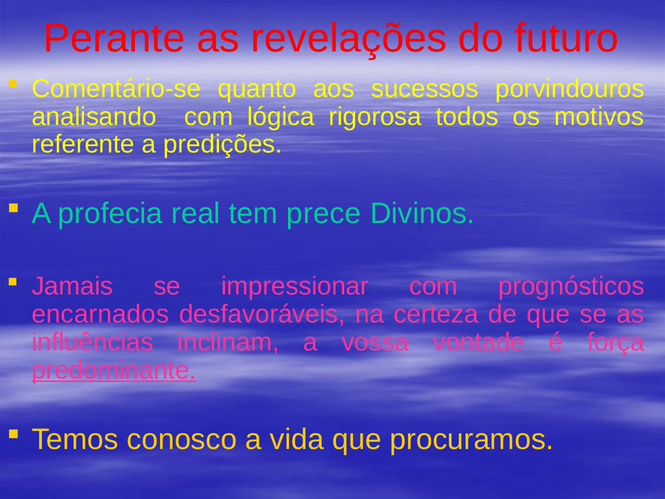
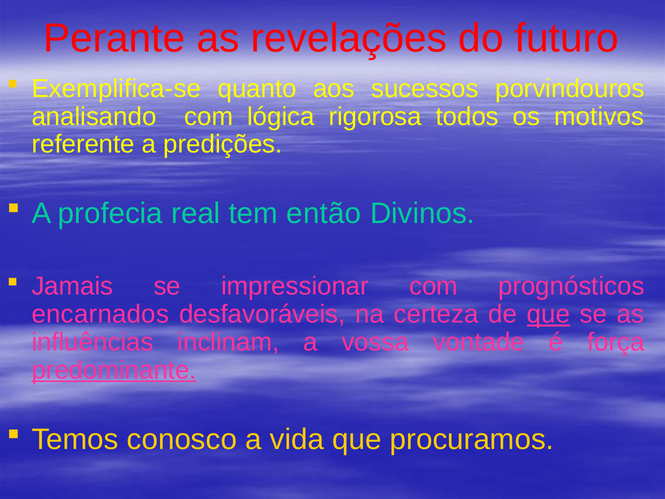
Comentário-se: Comentário-se -> Exemplifica-se
prece: prece -> então
que at (549, 314) underline: none -> present
